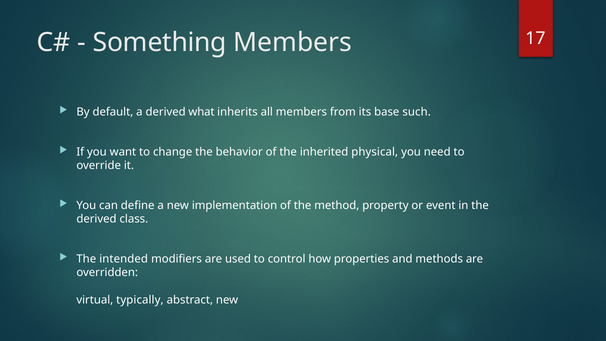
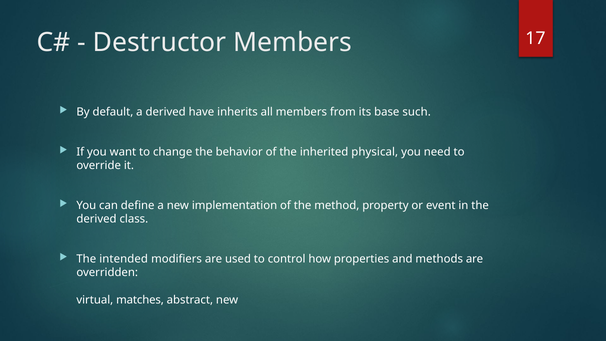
Something: Something -> Destructor
what: what -> have
typically: typically -> matches
